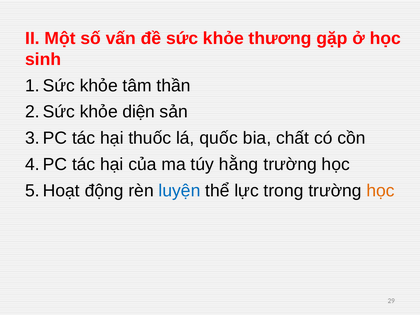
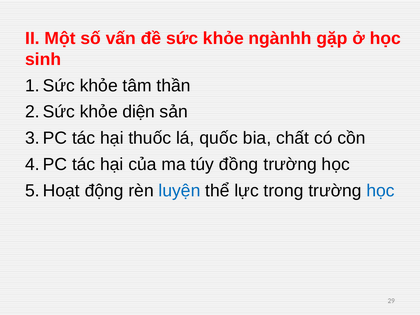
thương: thương -> ngànhh
hằng: hằng -> đồng
học at (381, 191) colour: orange -> blue
